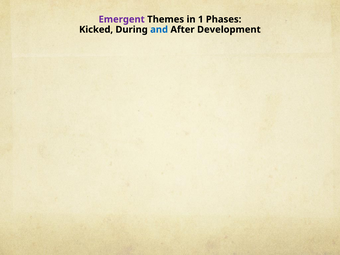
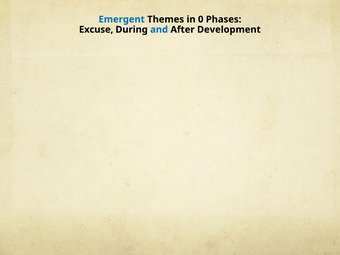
Emergent colour: purple -> blue
1: 1 -> 0
Kicked: Kicked -> Excuse
